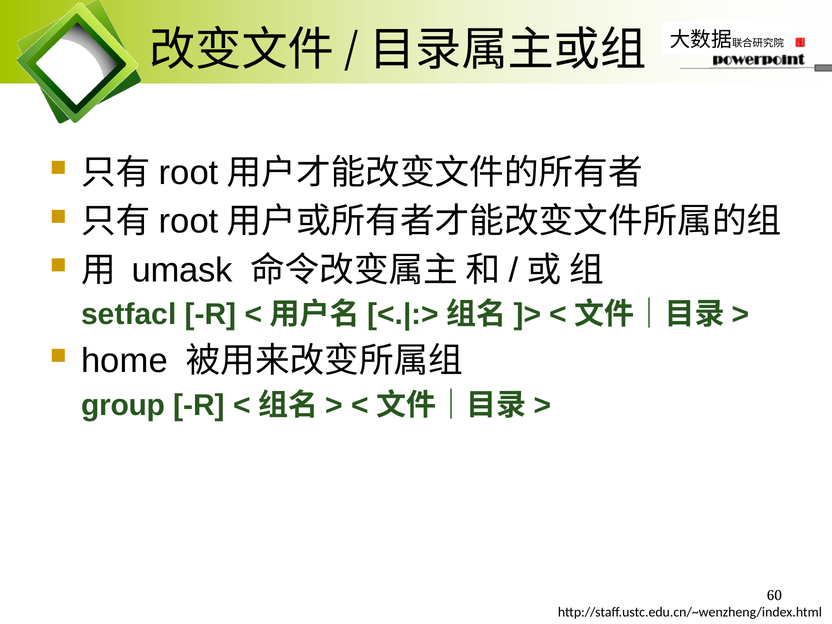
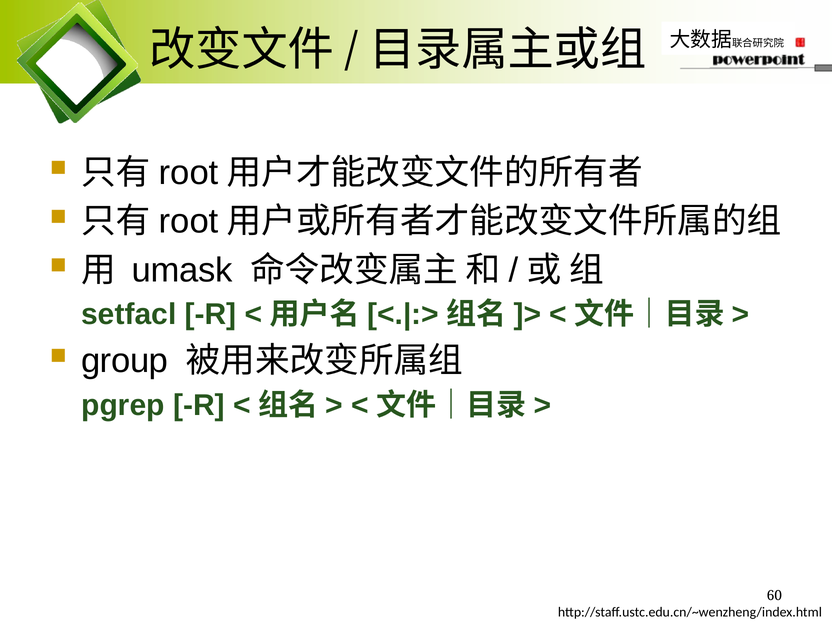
home: home -> group
group: group -> pgrep
